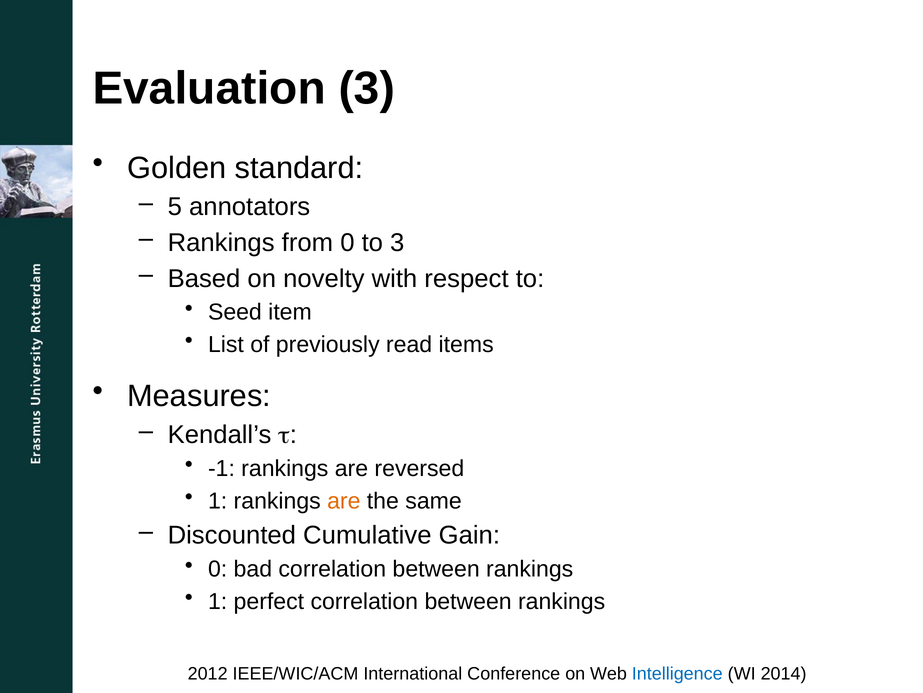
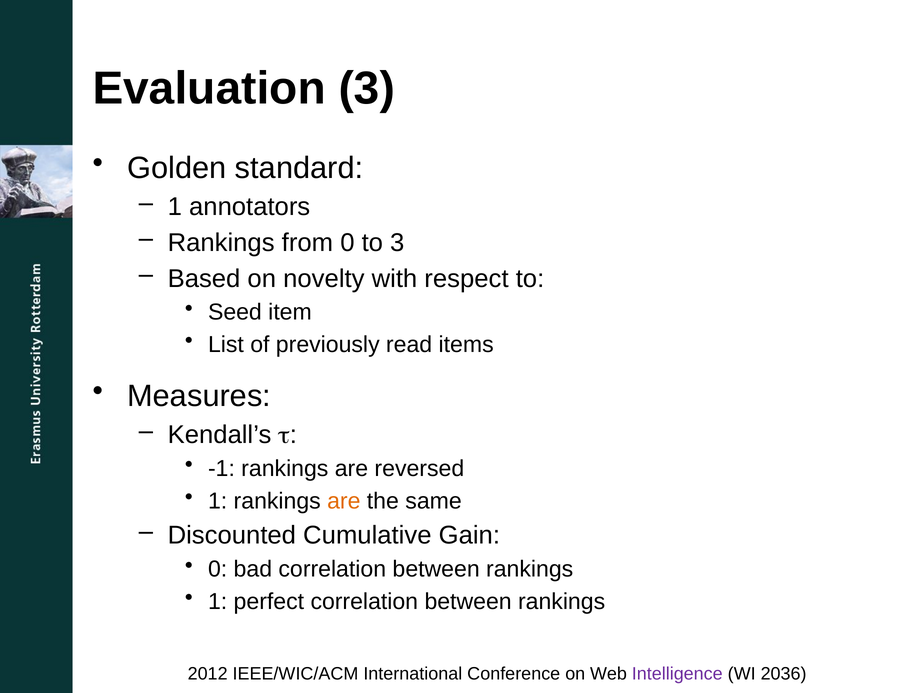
5 at (175, 206): 5 -> 1
Intelligence colour: blue -> purple
2014: 2014 -> 2036
